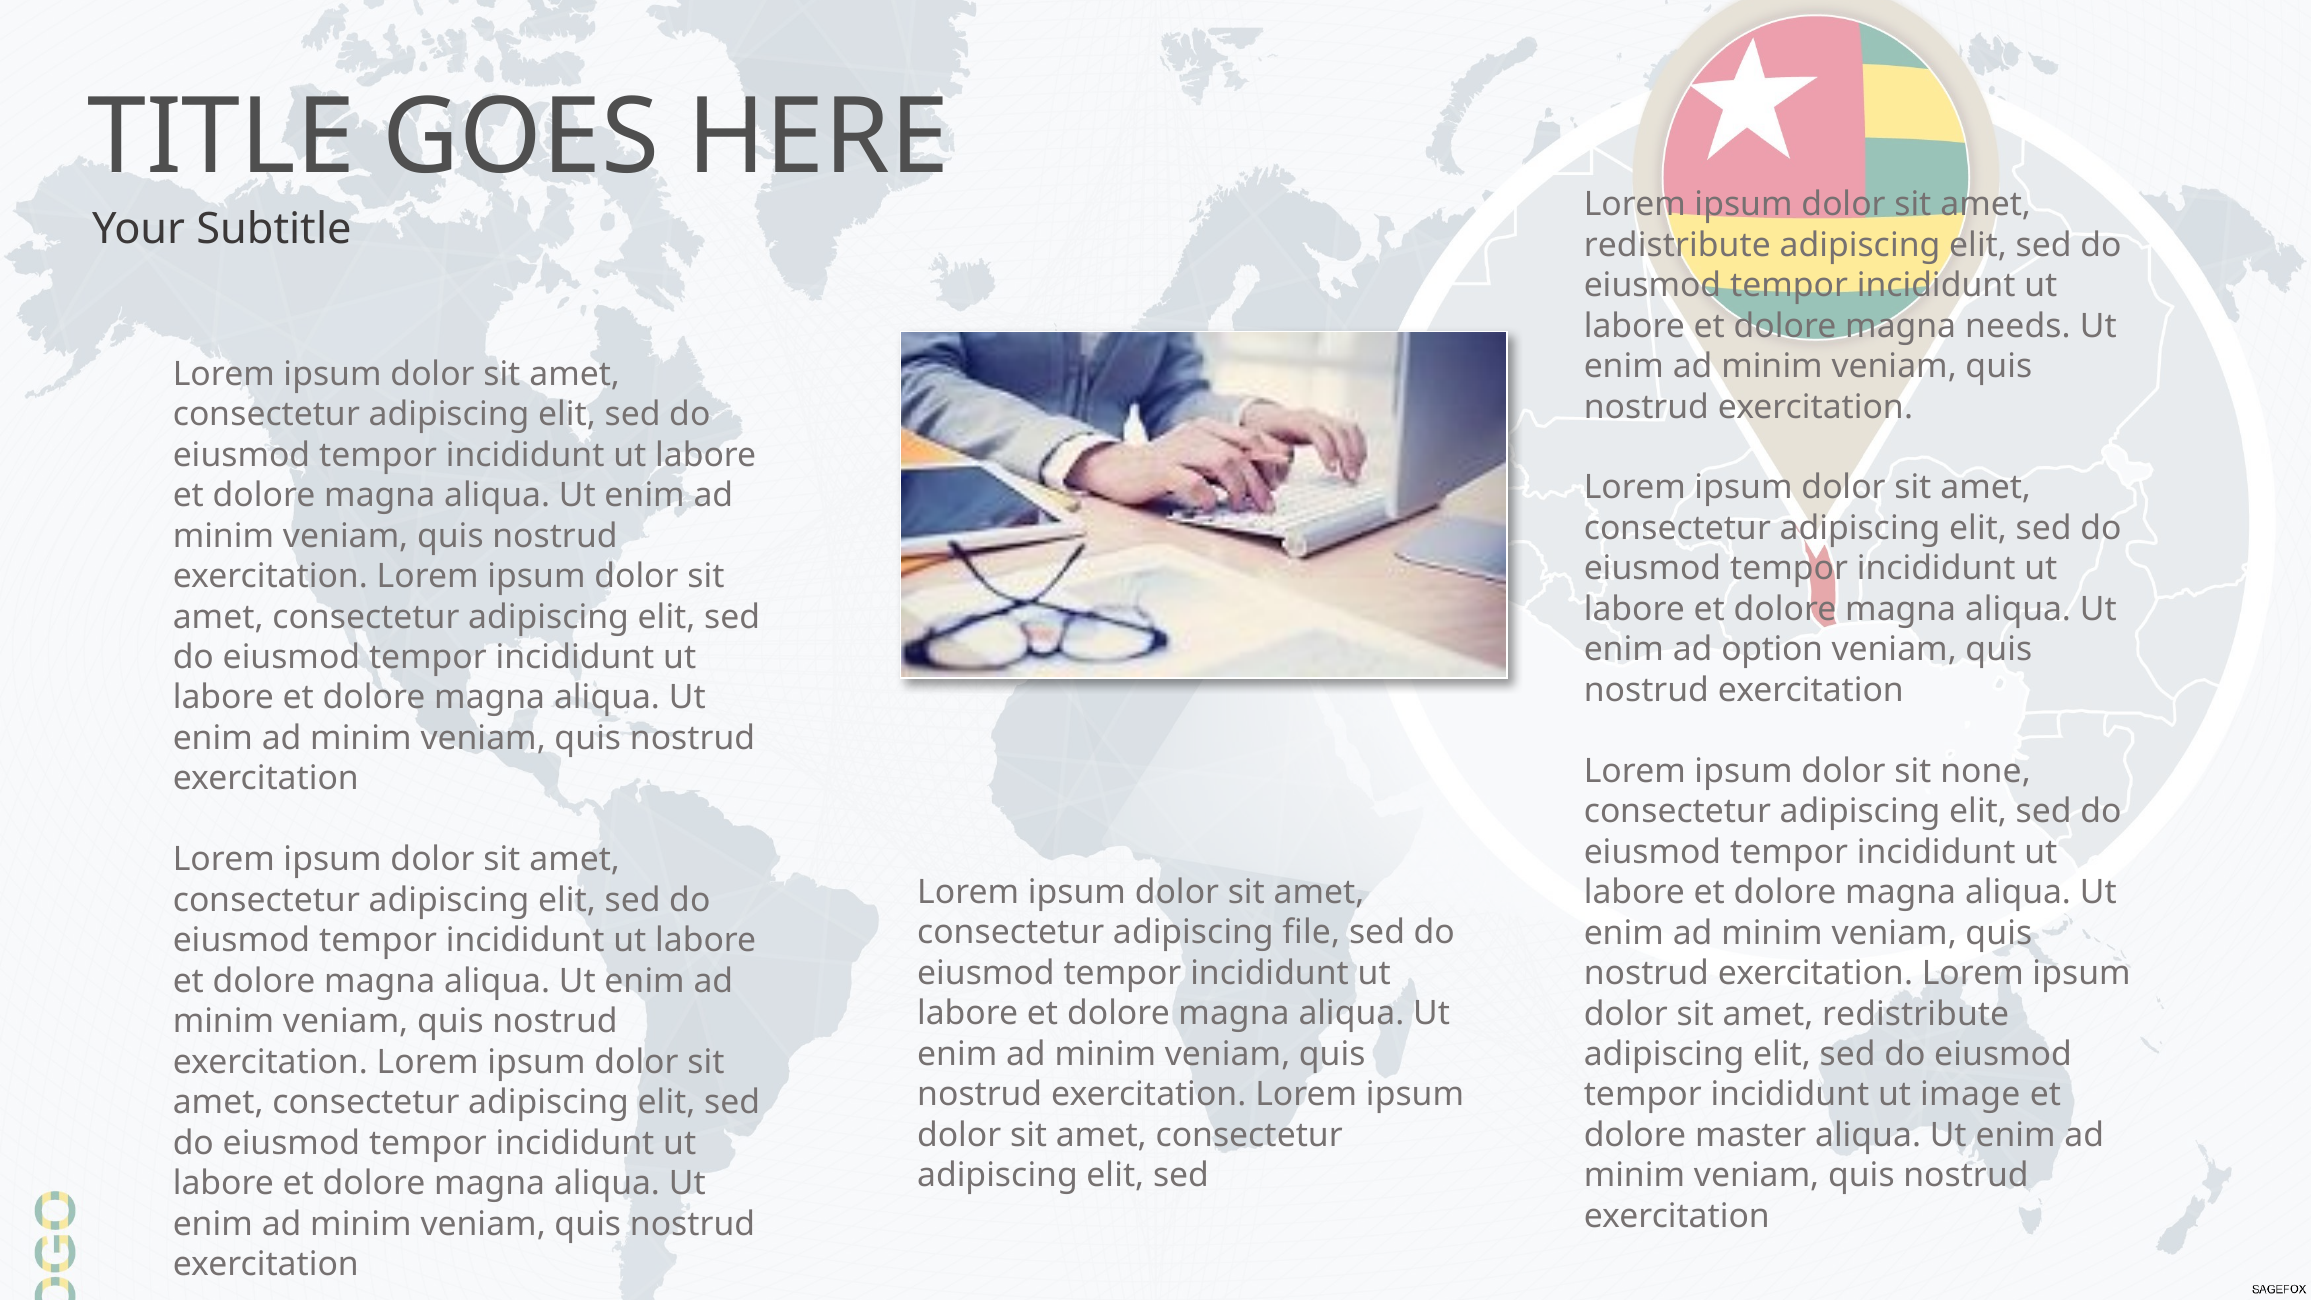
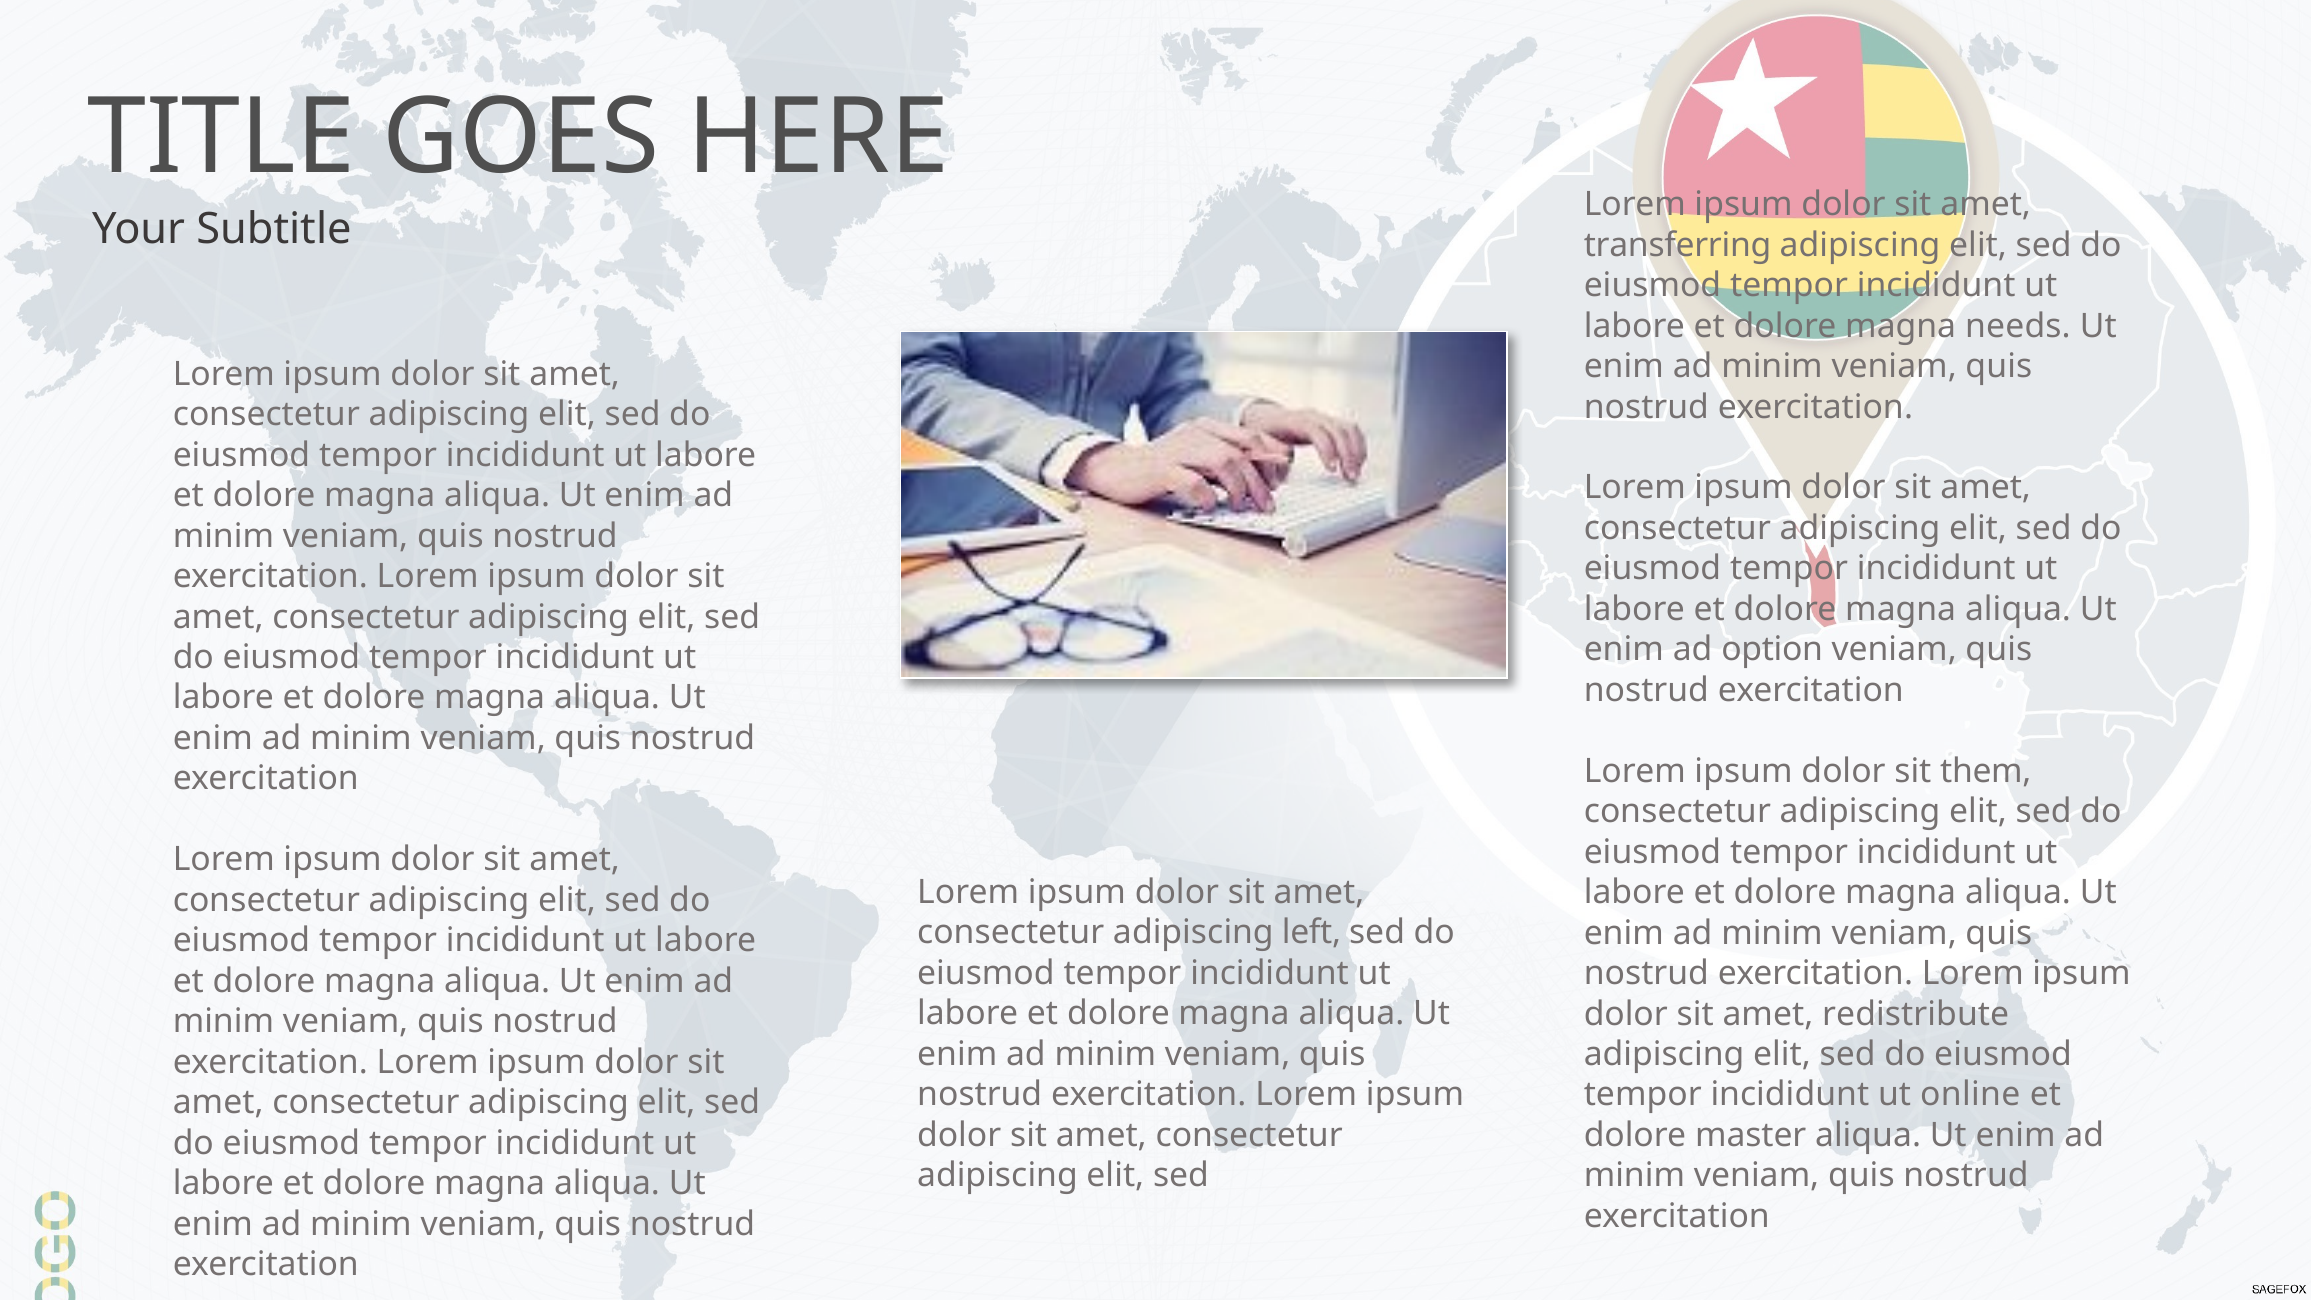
redistribute at (1677, 245): redistribute -> transferring
none: none -> them
file: file -> left
image: image -> online
